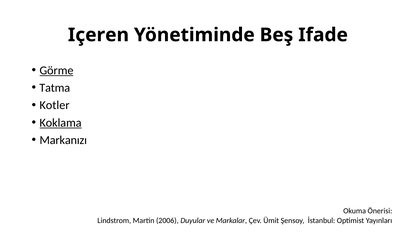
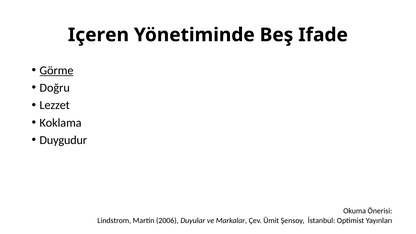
Tatma: Tatma -> Doğru
Kotler: Kotler -> Lezzet
Koklama underline: present -> none
Markanızı: Markanızı -> Duygudur
